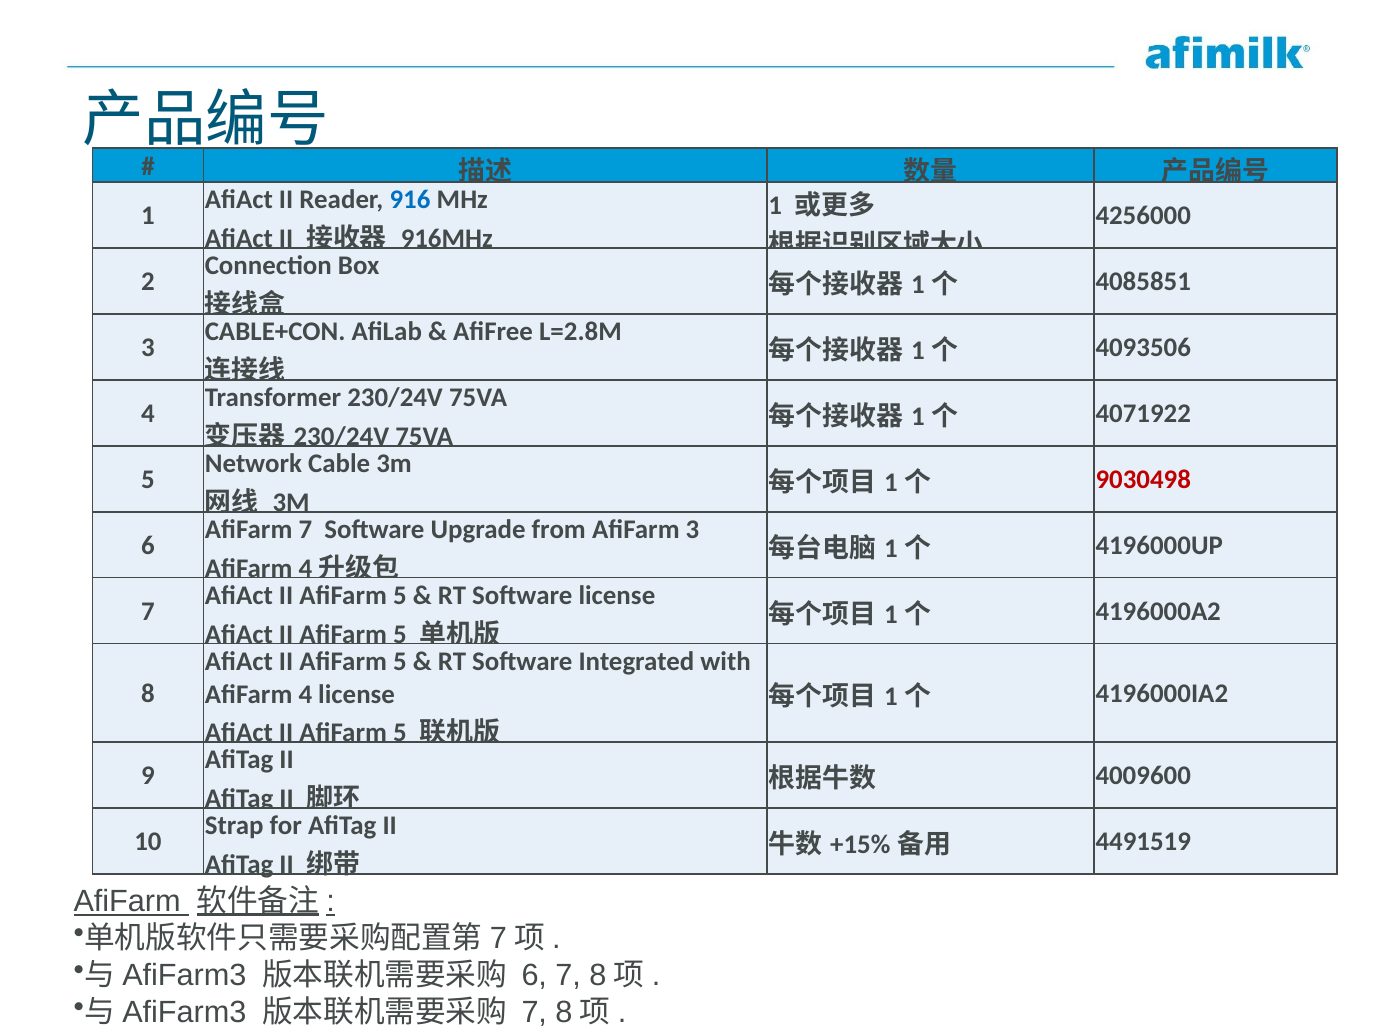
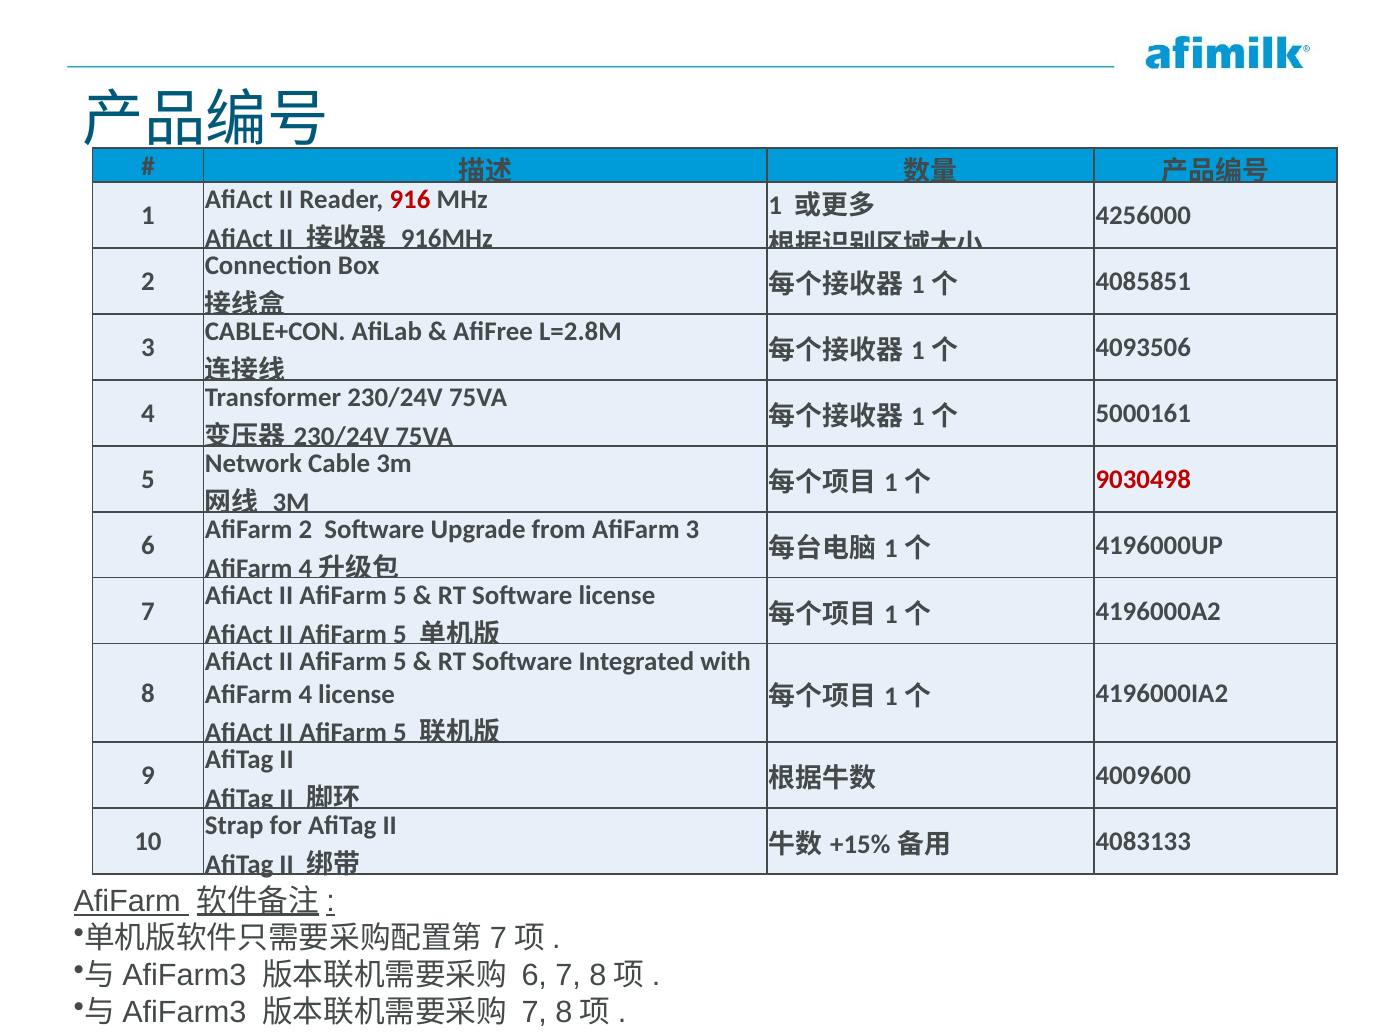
916 colour: blue -> red
4071922: 4071922 -> 5000161
AfiFarm 7: 7 -> 2
4491519: 4491519 -> 4083133
